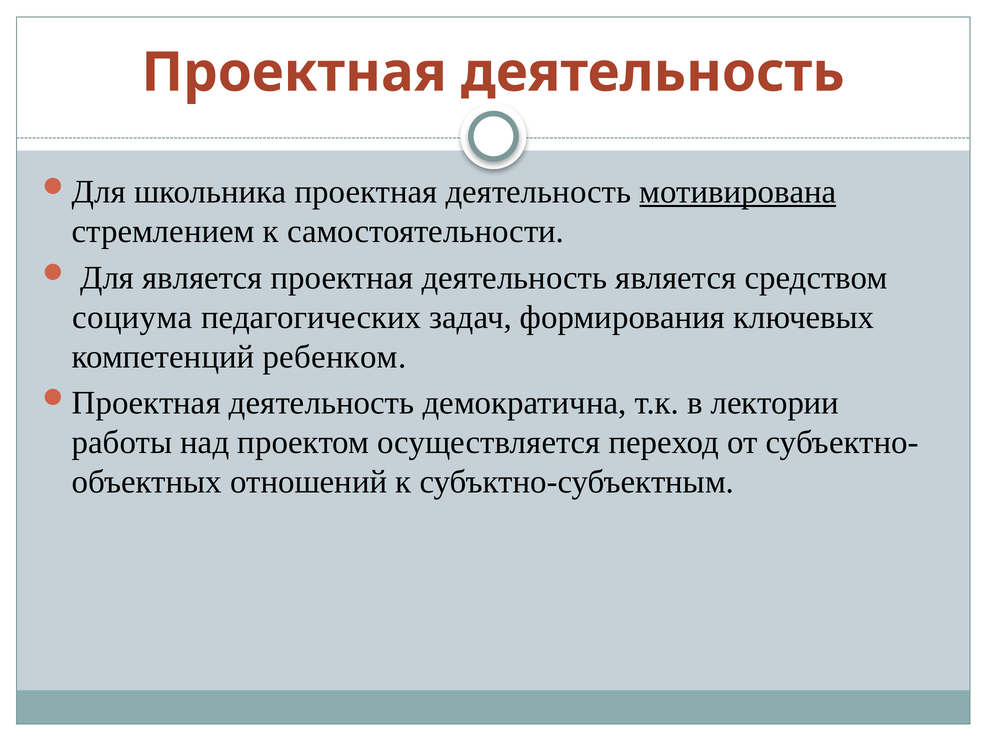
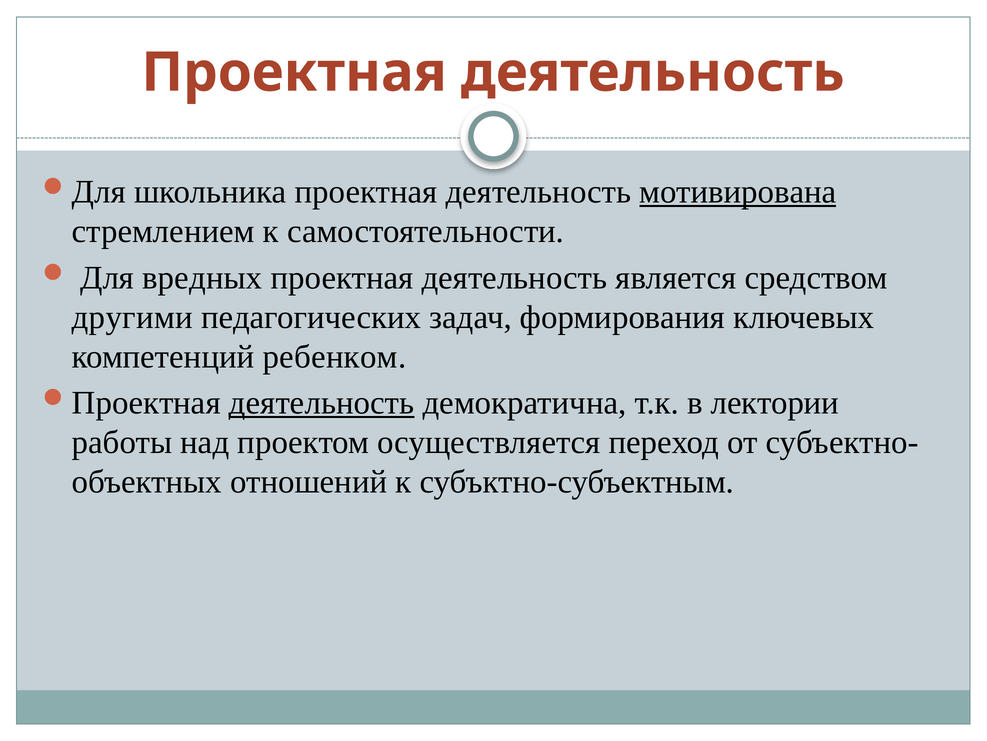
Для является: является -> вредных
социума: социума -> другими
деятельность at (322, 402) underline: none -> present
